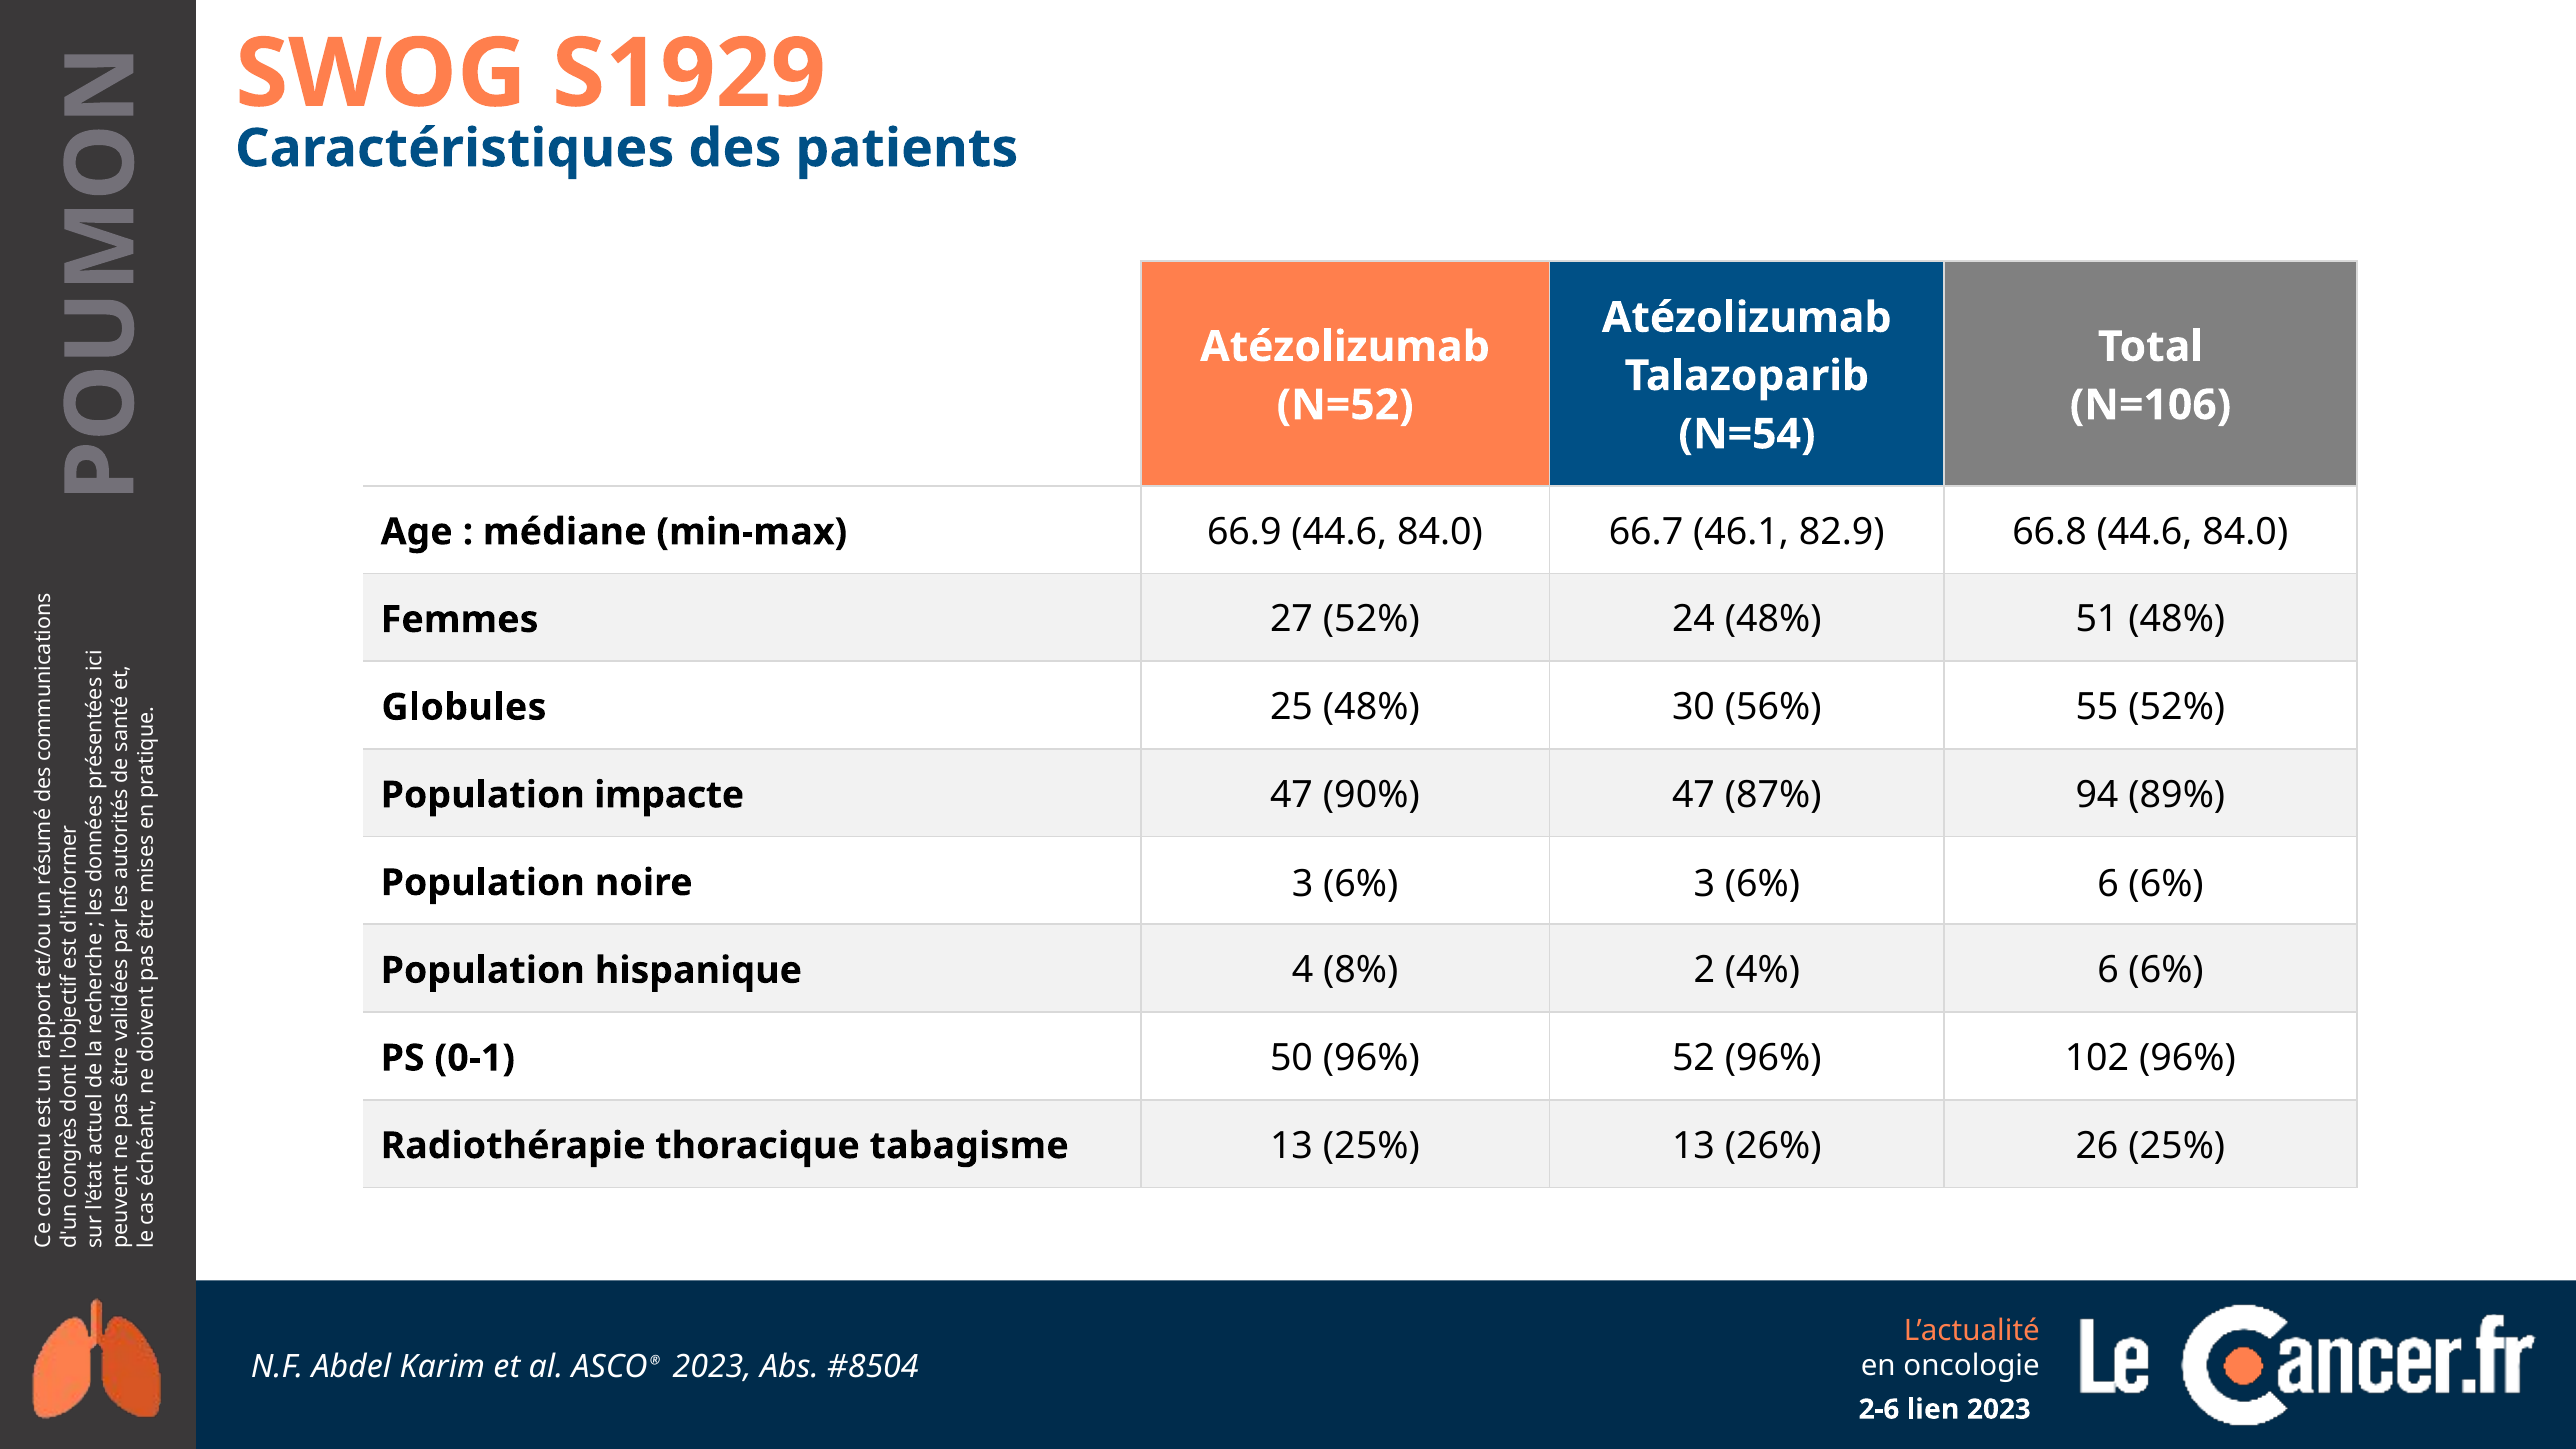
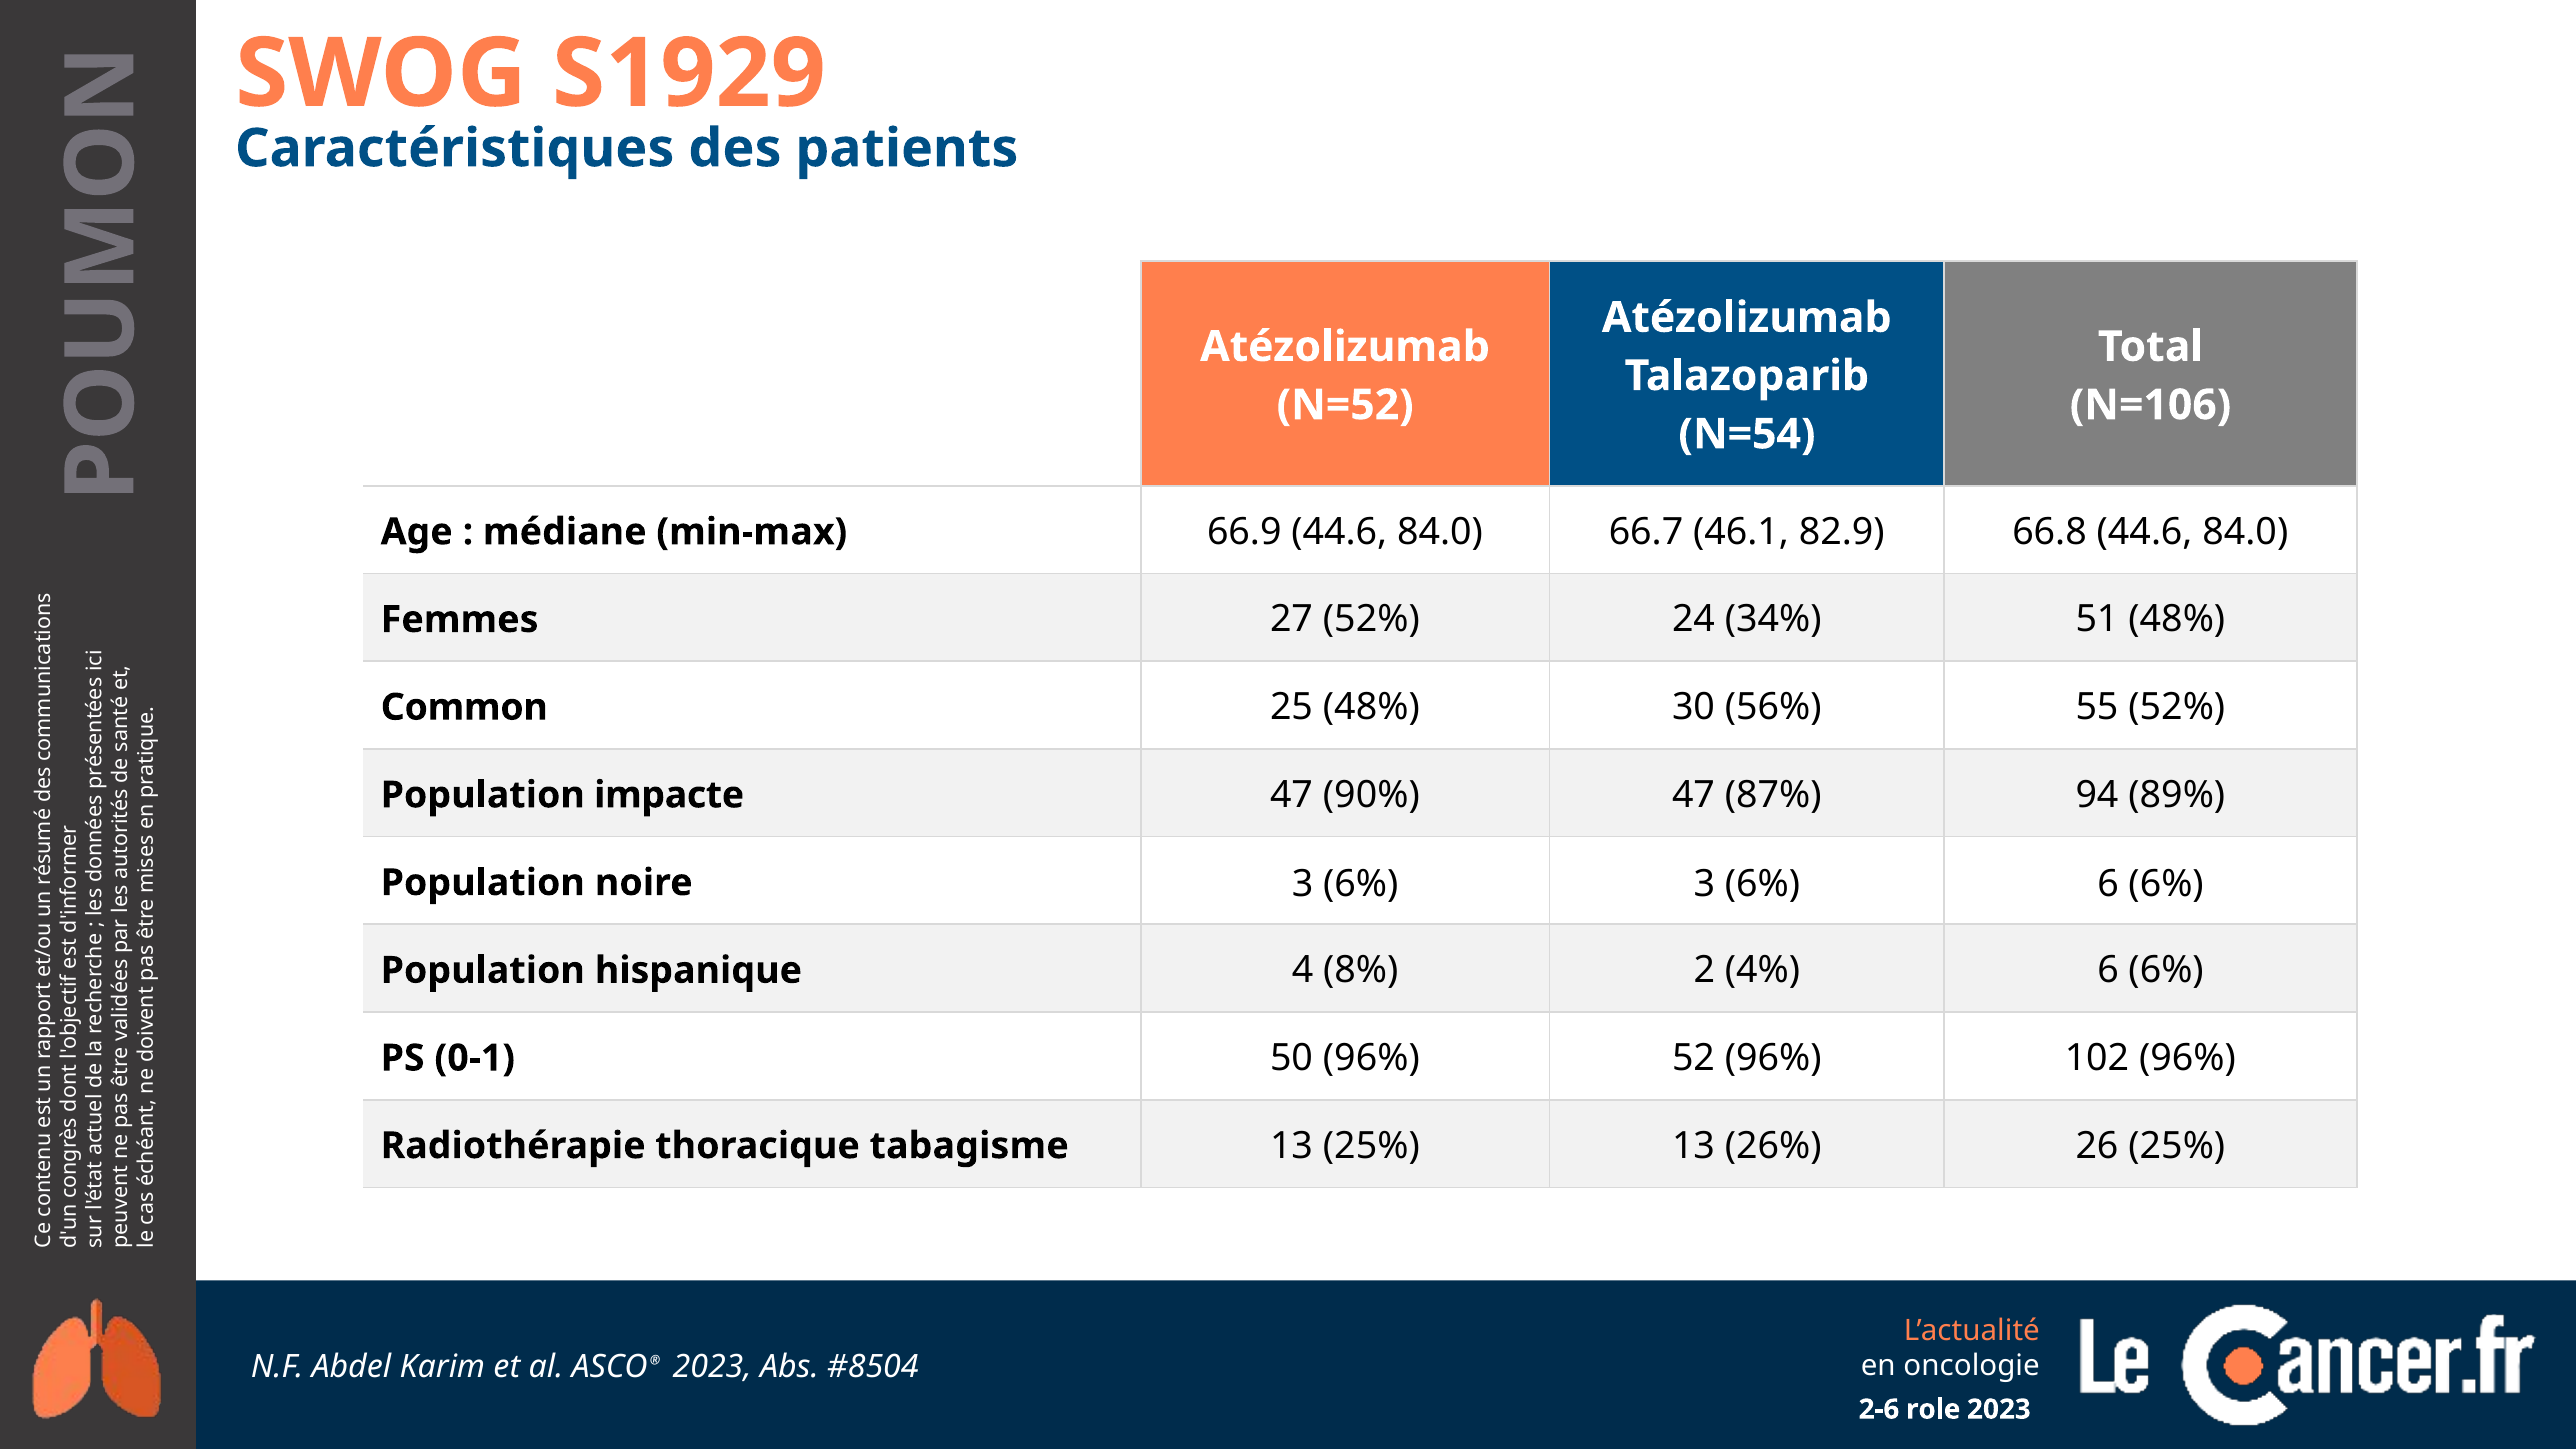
24 48%: 48% -> 34%
Globules: Globules -> Common
lien: lien -> role
